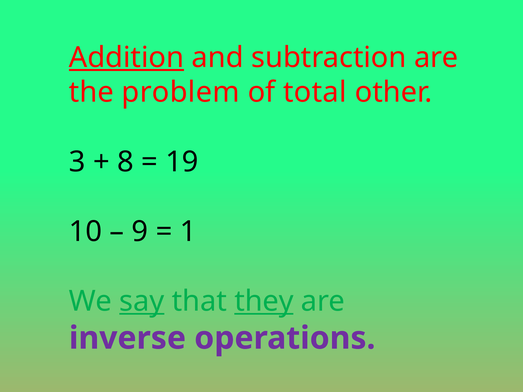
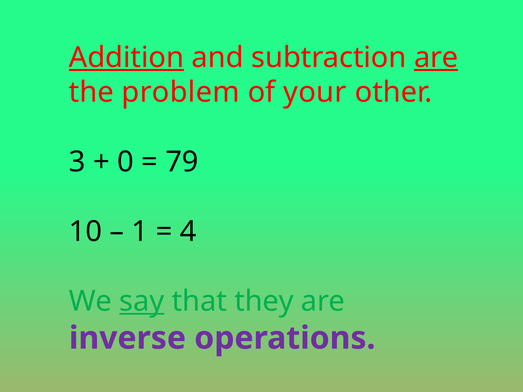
are at (436, 58) underline: none -> present
total: total -> your
8: 8 -> 0
19: 19 -> 79
9: 9 -> 1
1: 1 -> 4
they underline: present -> none
